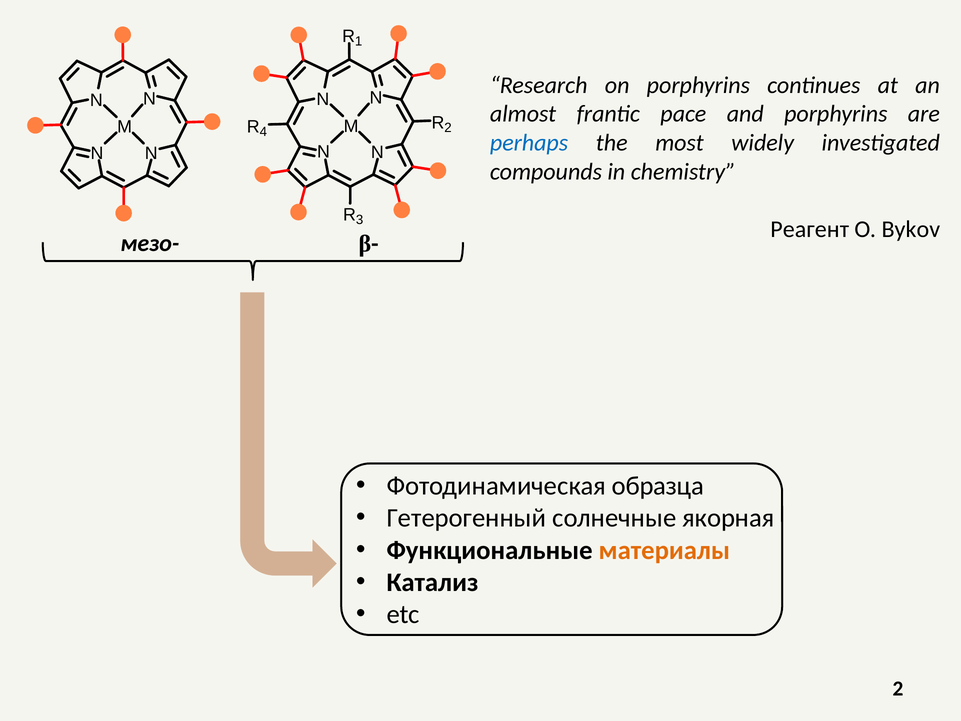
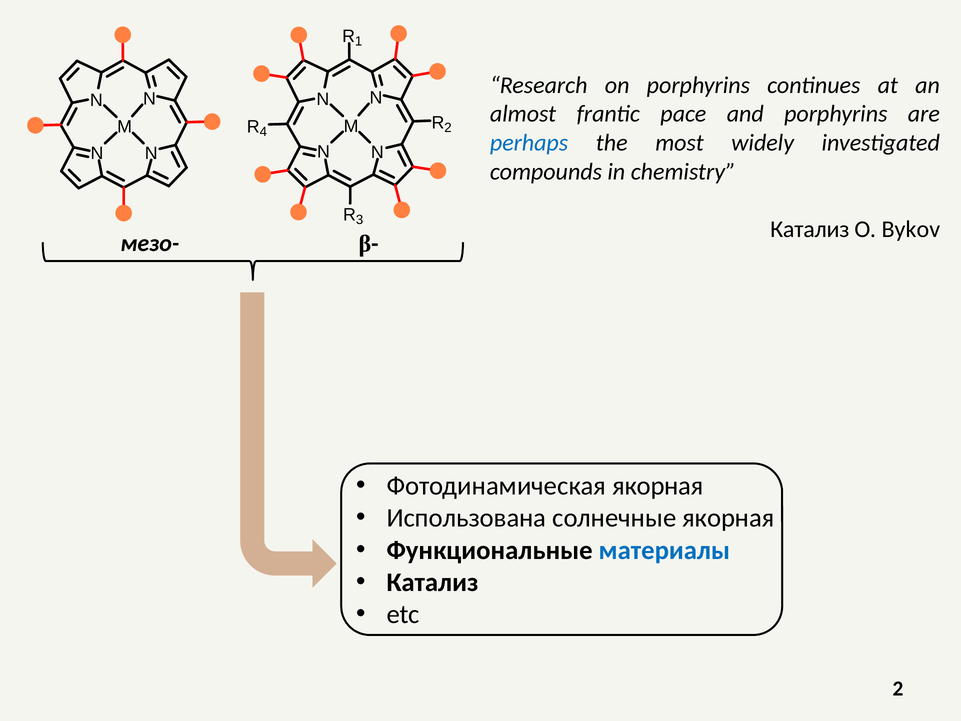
Реагент at (810, 229): Реагент -> Катализ
Фотодинамическая образца: образца -> якорная
Гетерогенный: Гетерогенный -> Использована
материалы colour: orange -> blue
